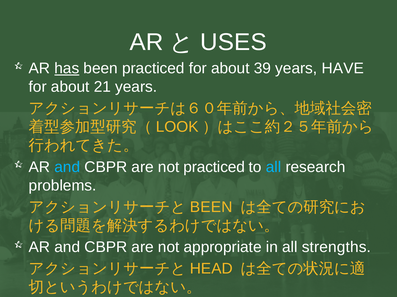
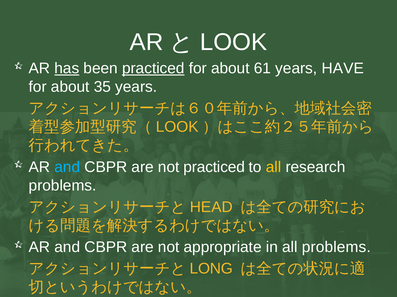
USES at (233, 42): USES -> LOOK
practiced at (153, 68) underline: none -> present
39: 39 -> 61
21: 21 -> 35
all at (274, 167) colour: light blue -> yellow
BEEN at (211, 208): BEEN -> HEAD
all strengths: strengths -> problems
HEAD: HEAD -> LONG
